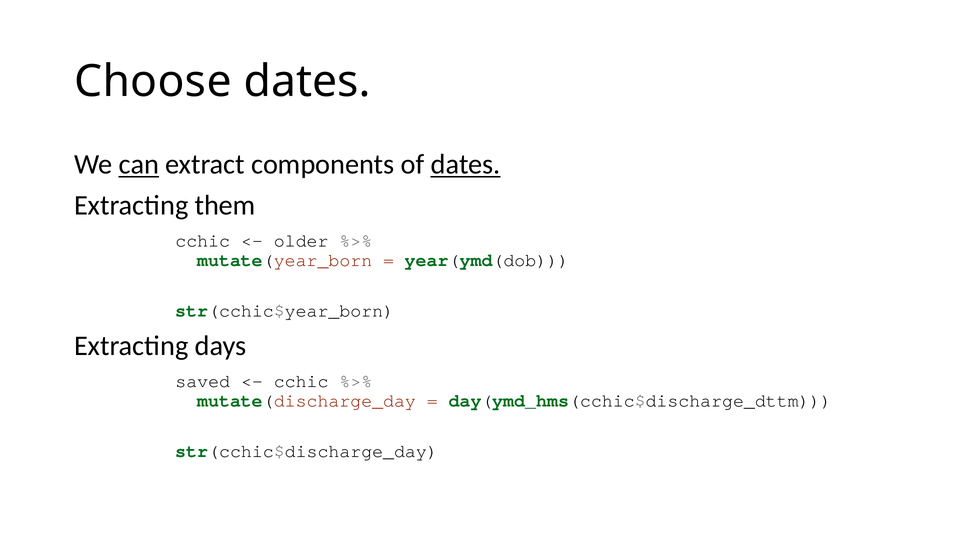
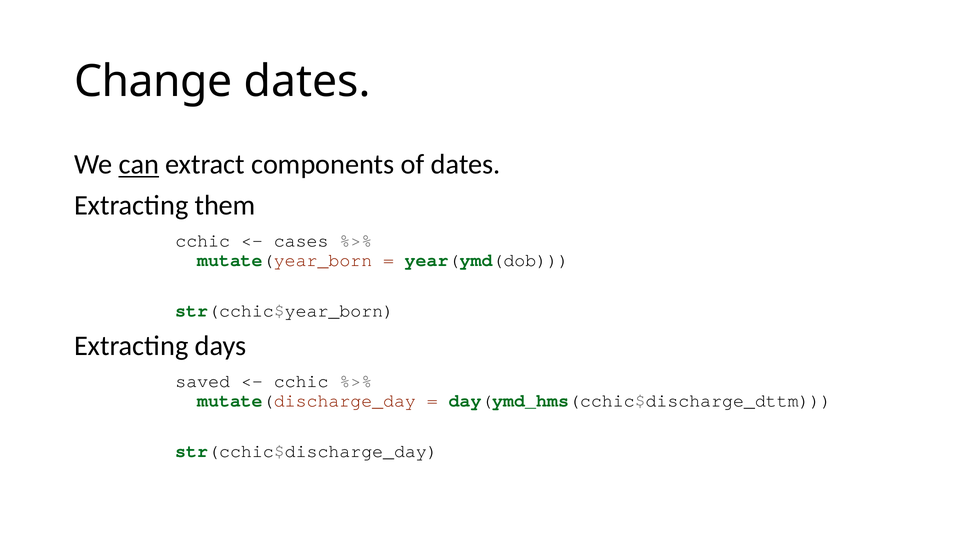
Choose: Choose -> Change
dates at (466, 164) underline: present -> none
older: older -> cases
